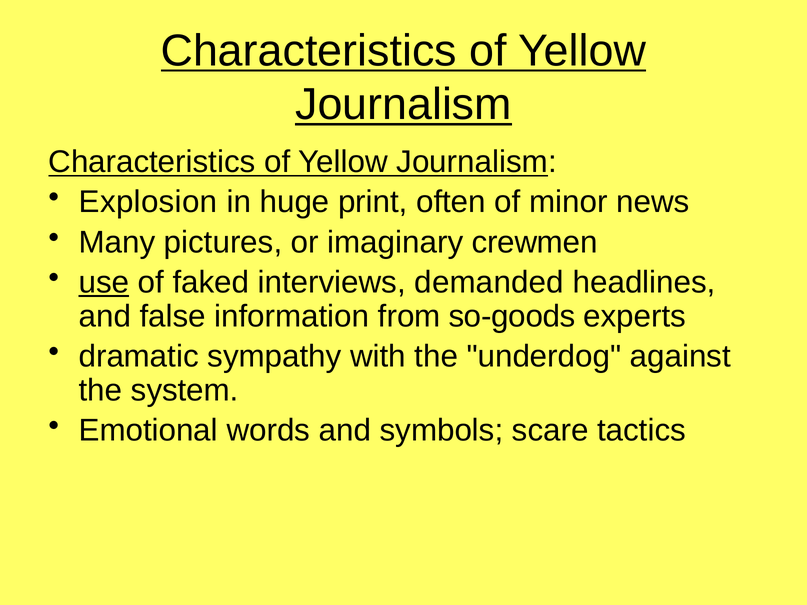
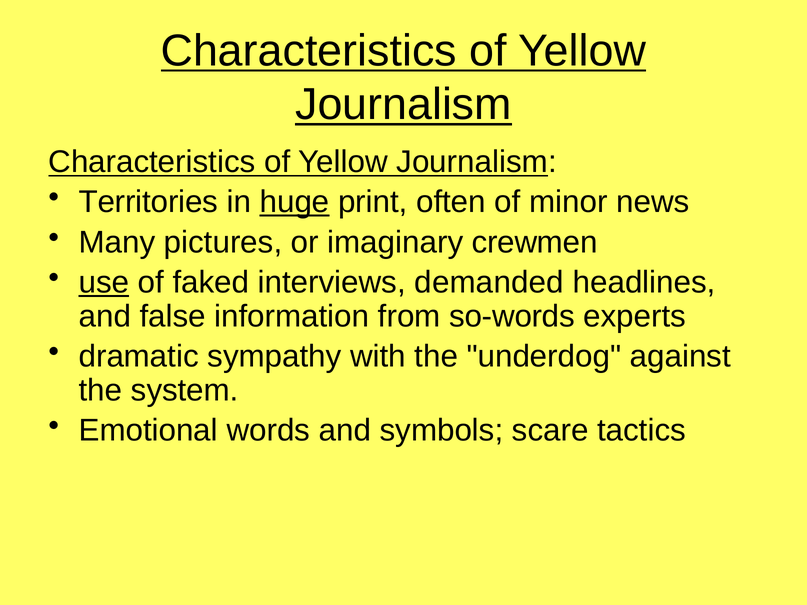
Explosion: Explosion -> Territories
huge underline: none -> present
so-goods: so-goods -> so-words
